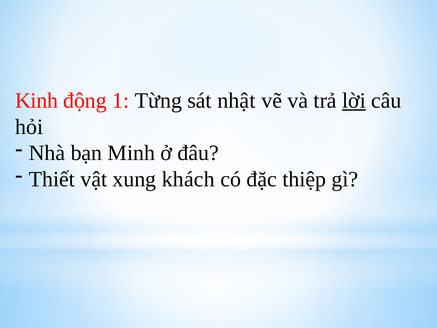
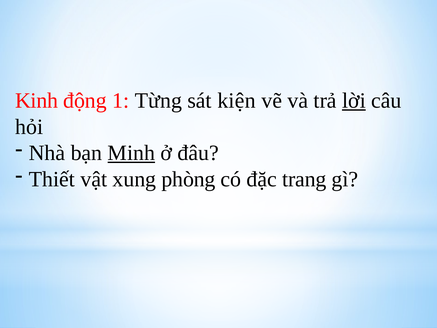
nhật: nhật -> kiện
Minh underline: none -> present
khách: khách -> phòng
thiệp: thiệp -> trang
